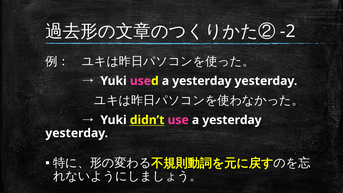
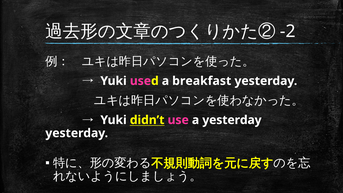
used a yesterday: yesterday -> breakfast
